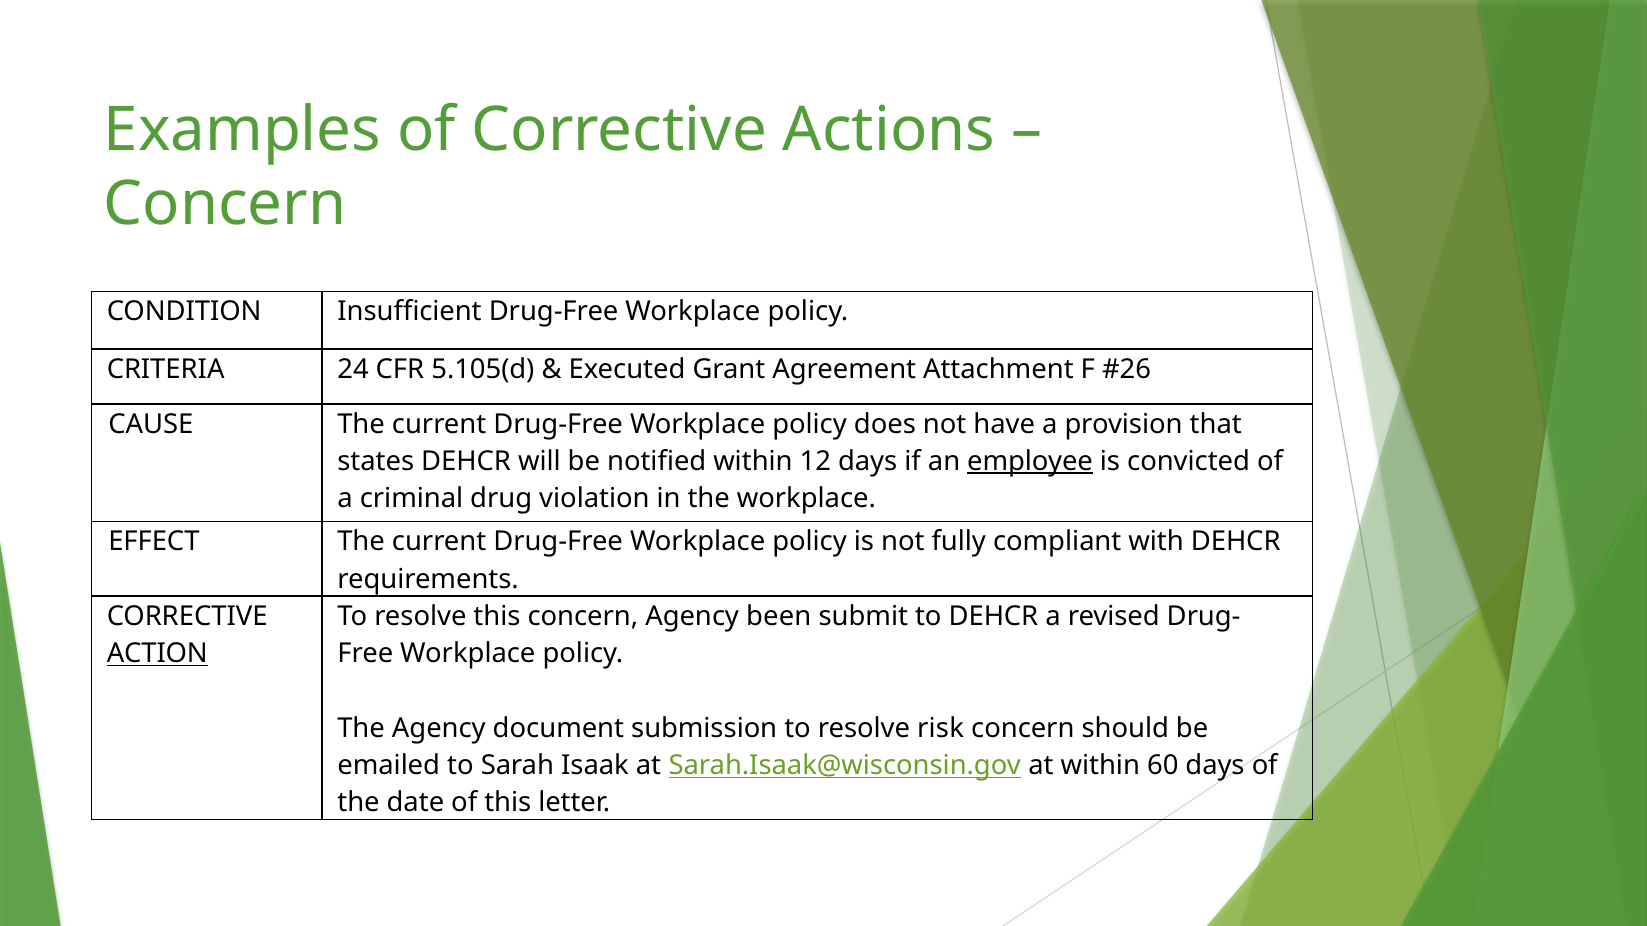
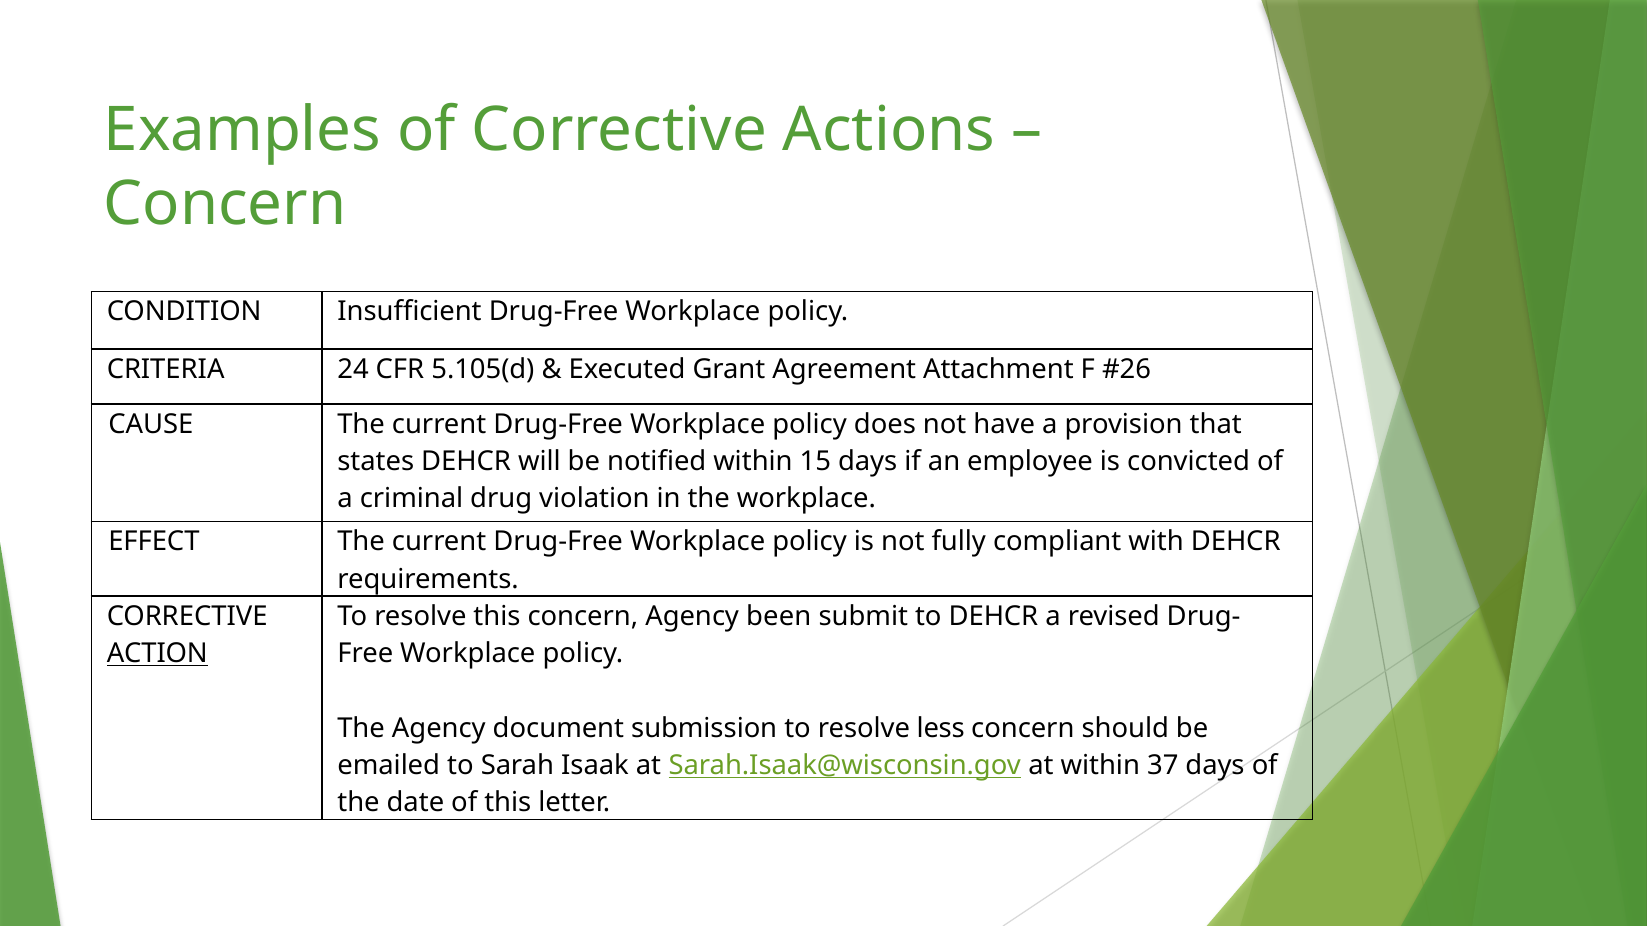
12: 12 -> 15
employee underline: present -> none
risk: risk -> less
60: 60 -> 37
